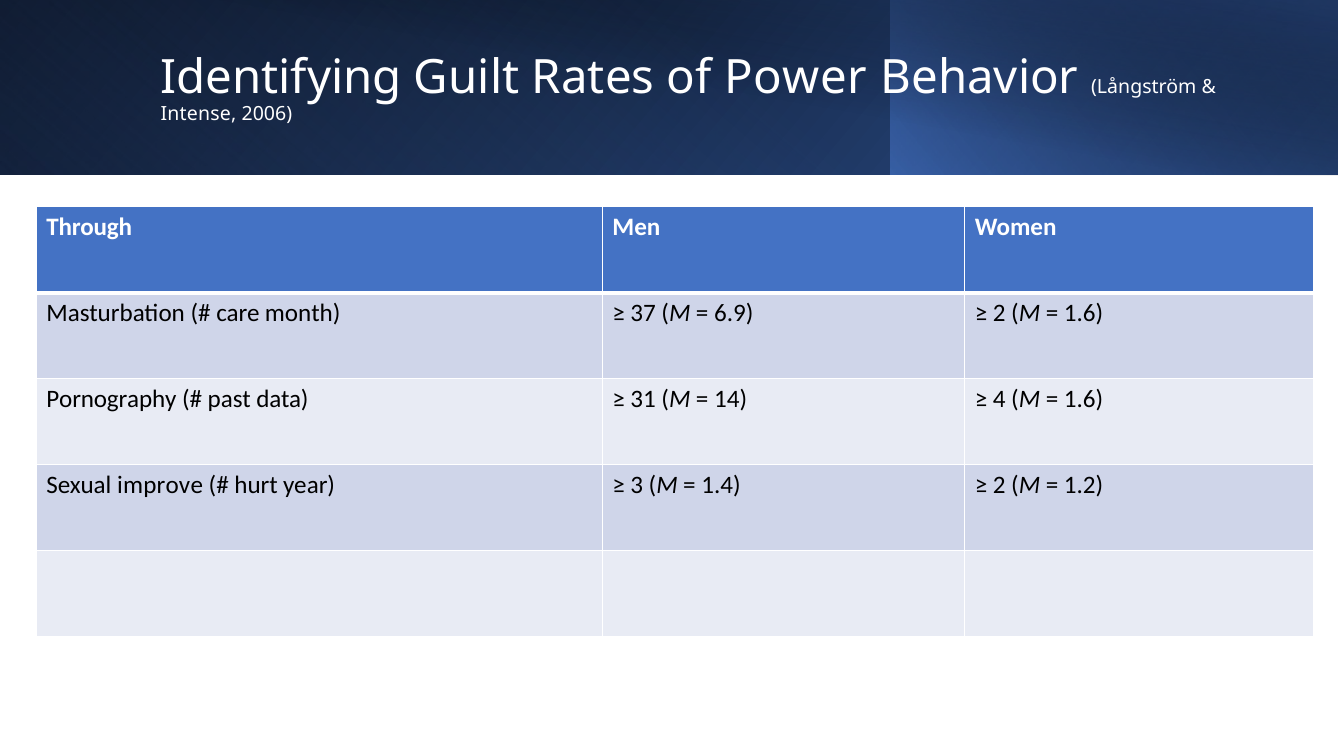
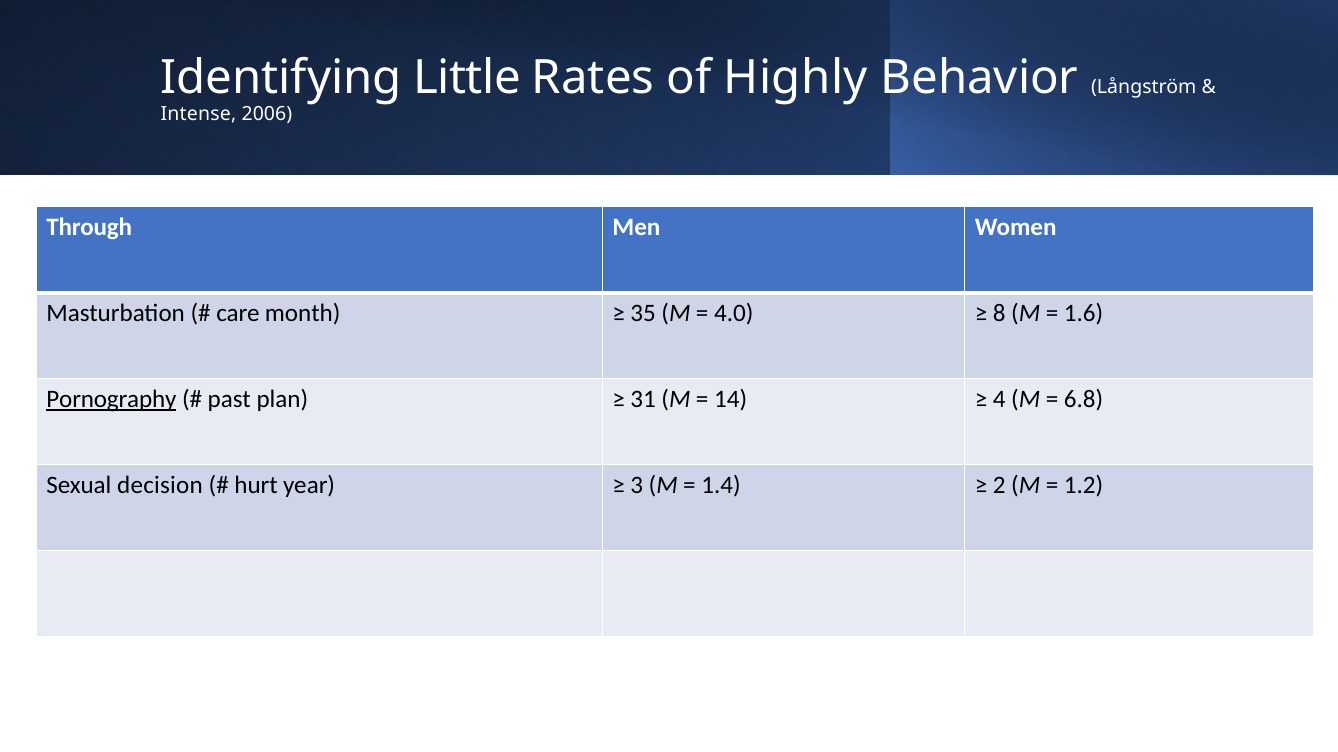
Guilt: Guilt -> Little
Power: Power -> Highly
37: 37 -> 35
6.9: 6.9 -> 4.0
2 at (999, 314): 2 -> 8
Pornography underline: none -> present
data: data -> plan
1.6 at (1084, 400): 1.6 -> 6.8
improve: improve -> decision
